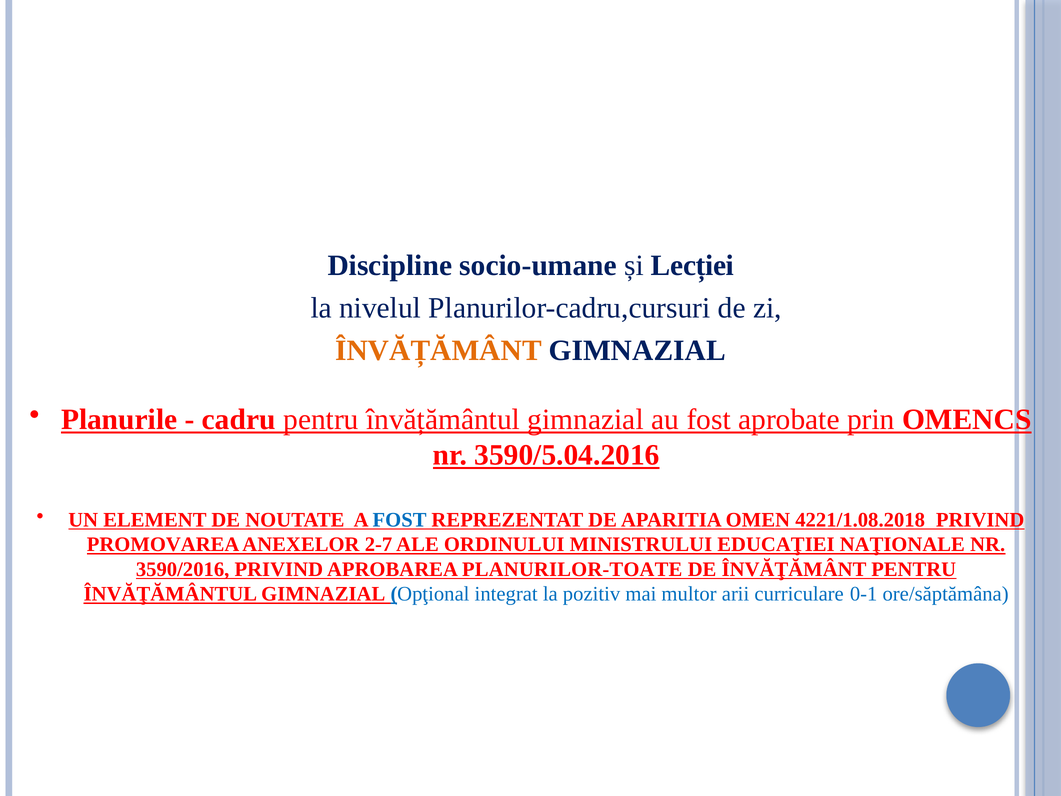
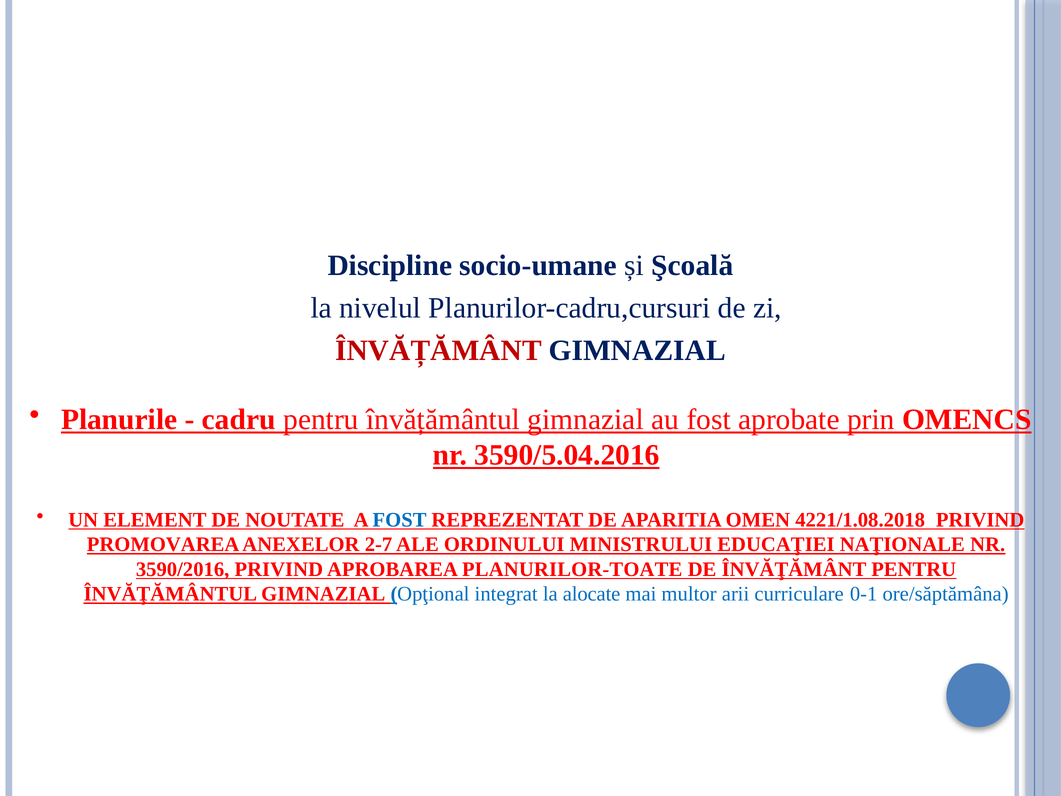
Lecției: Lecției -> Şcoală
ÎNVĂȚĂMÂNT colour: orange -> red
pozitiv: pozitiv -> alocate
